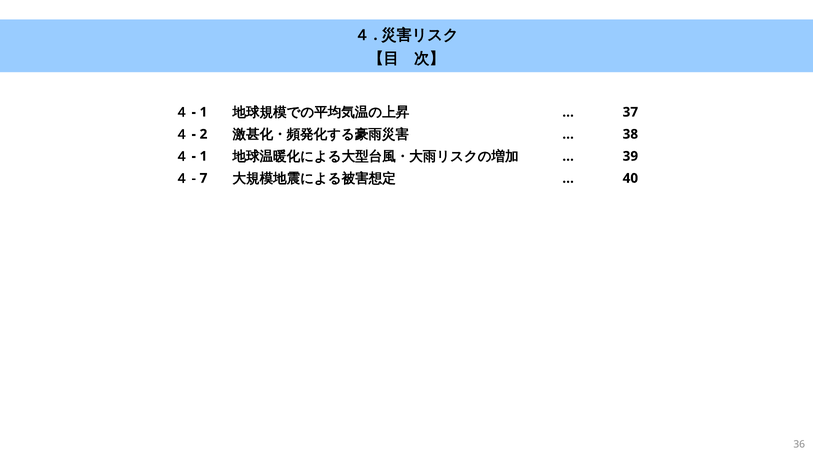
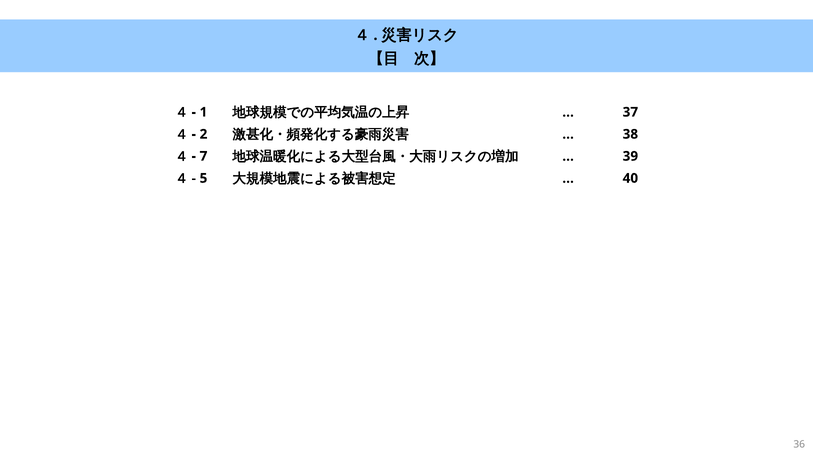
1 at (203, 156): 1 -> 7
7: 7 -> 5
